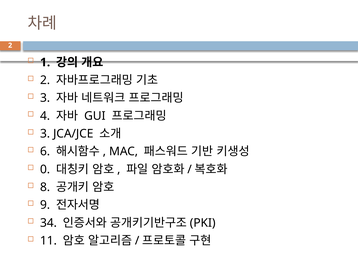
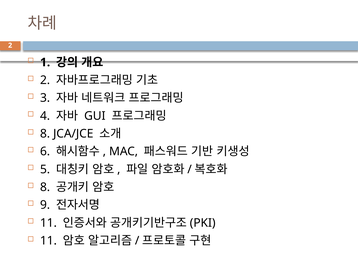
3 at (45, 133): 3 -> 8
0: 0 -> 5
34 at (48, 222): 34 -> 11
